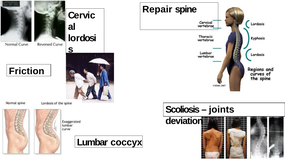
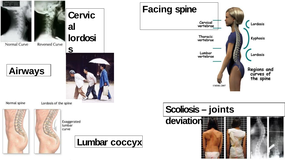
Repair: Repair -> Facing
Friction: Friction -> Airways
